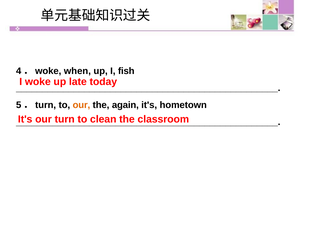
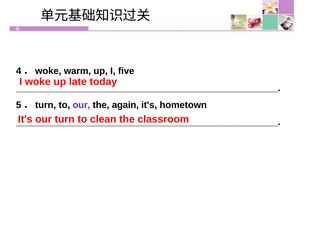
when: when -> warm
fish: fish -> five
our at (81, 105) colour: orange -> purple
